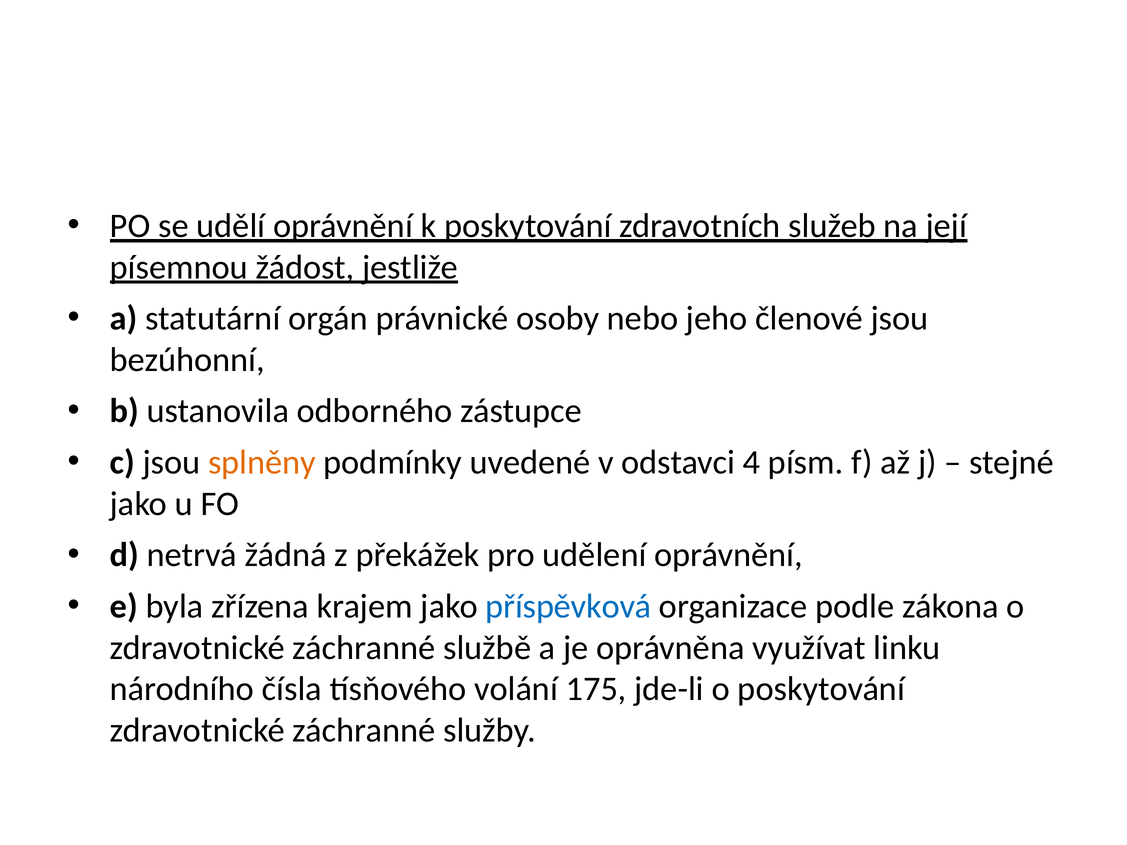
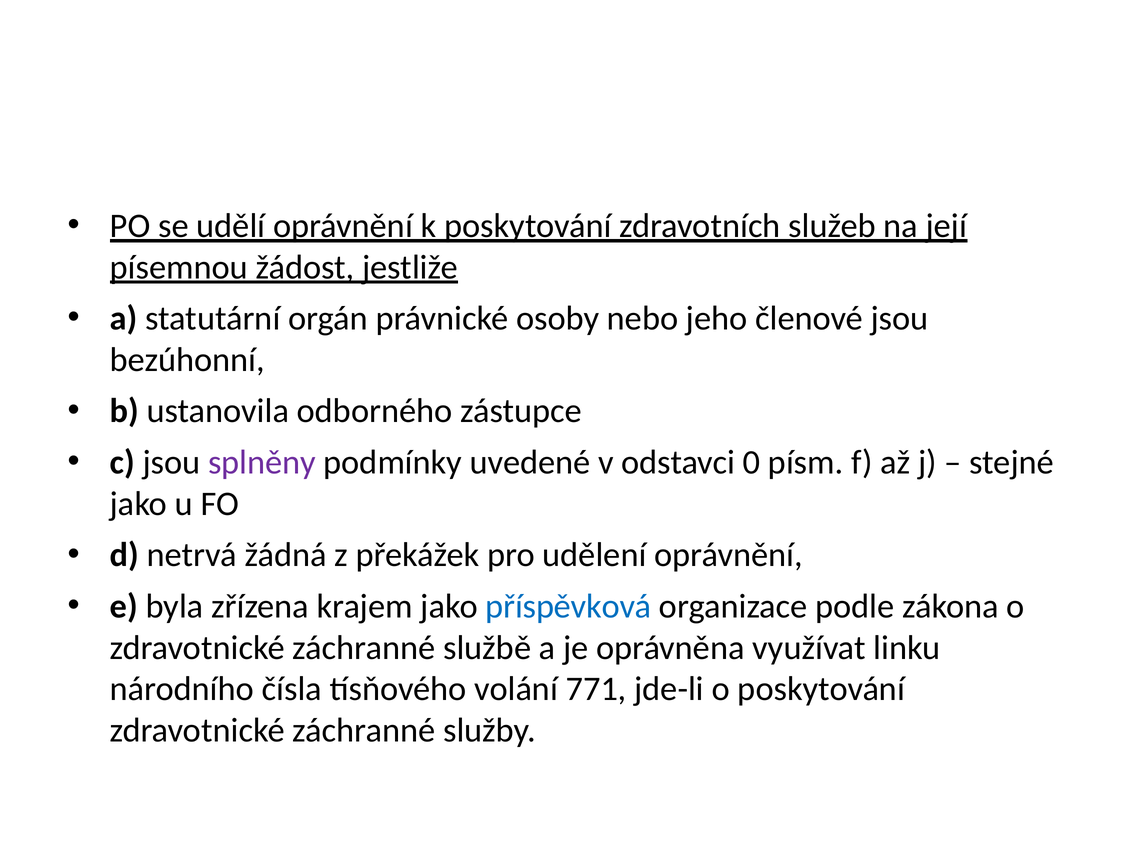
splněny colour: orange -> purple
4: 4 -> 0
175: 175 -> 771
